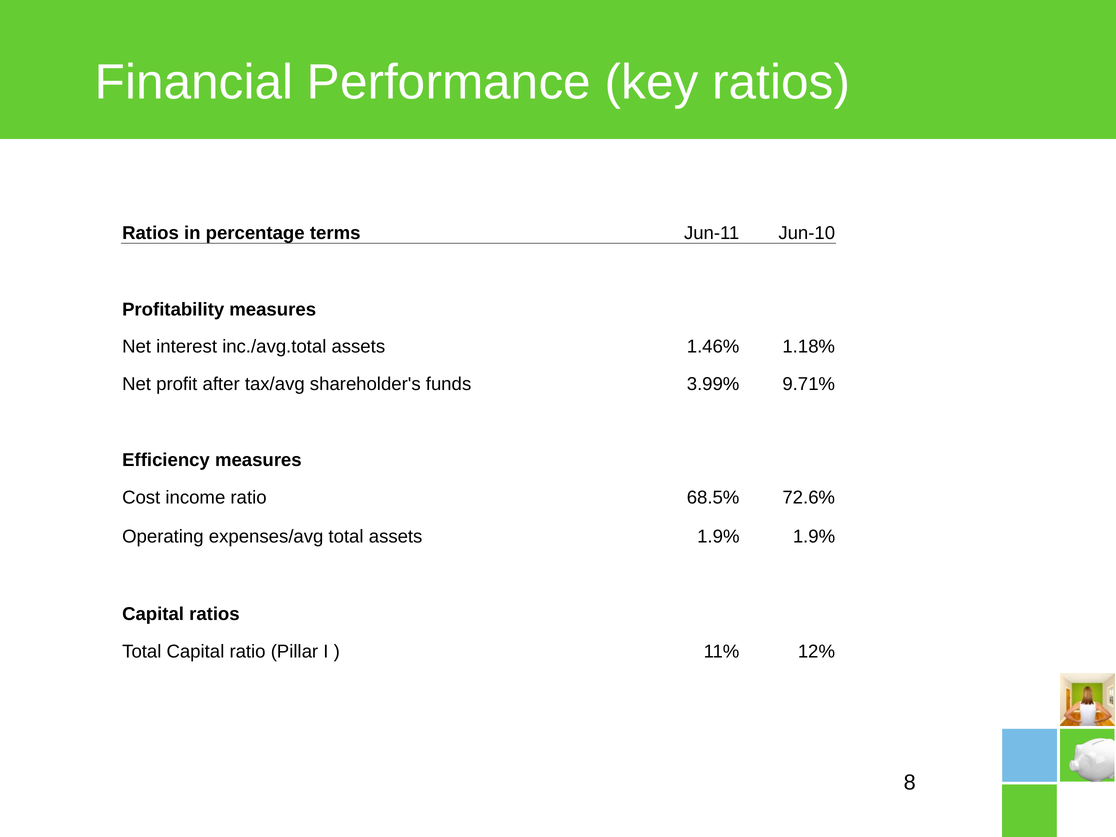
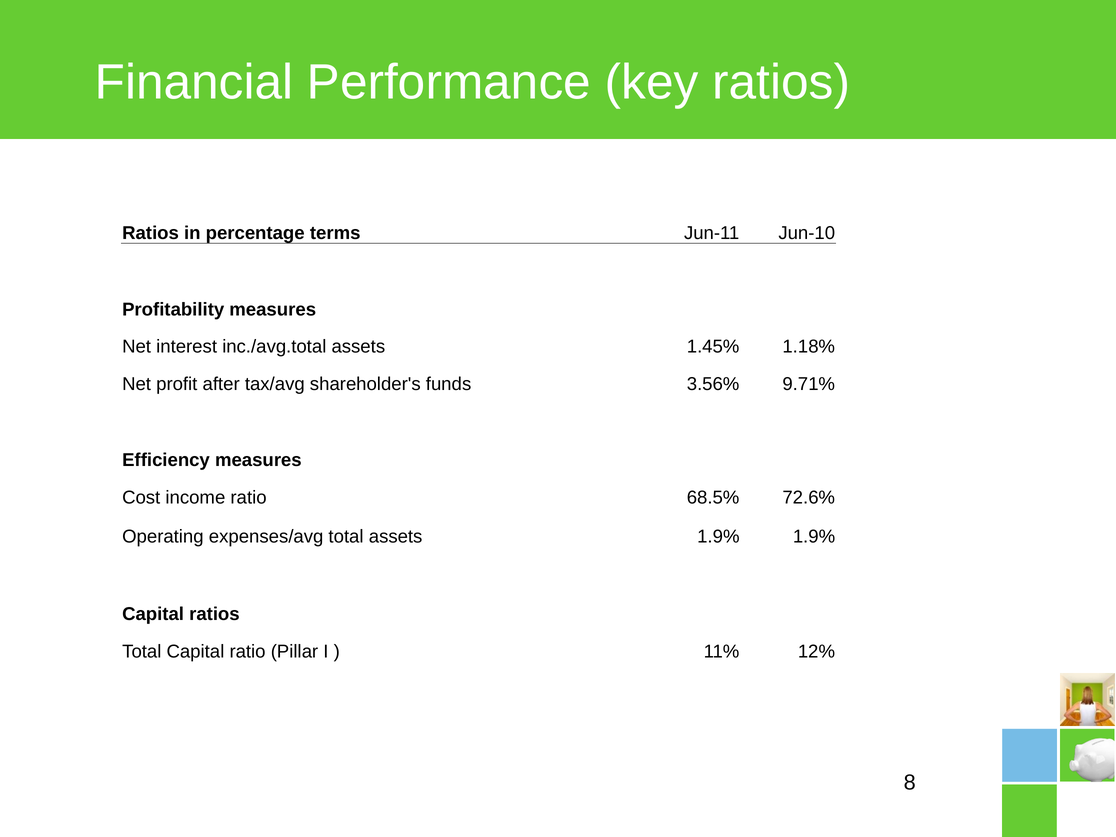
1.46%: 1.46% -> 1.45%
3.99%: 3.99% -> 3.56%
